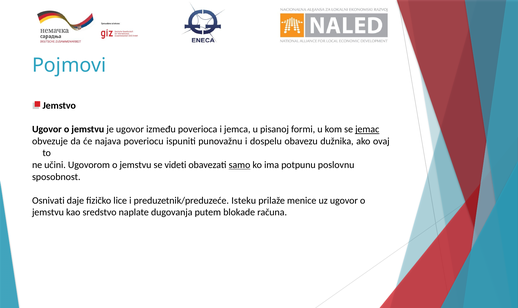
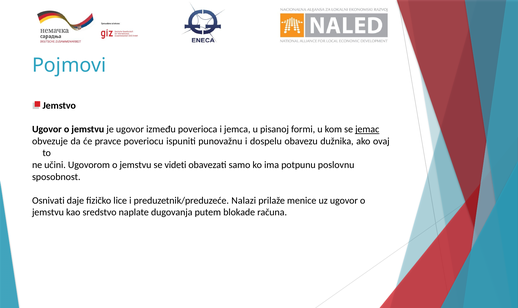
najava: najava -> pravce
samo underline: present -> none
Isteku: Isteku -> Nalazi
